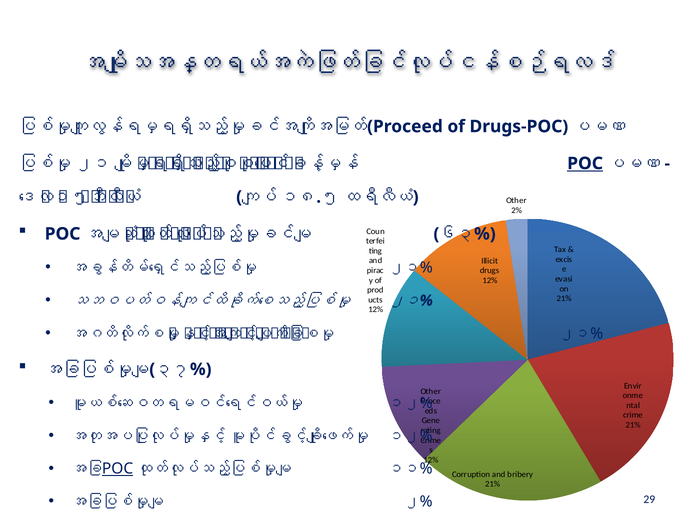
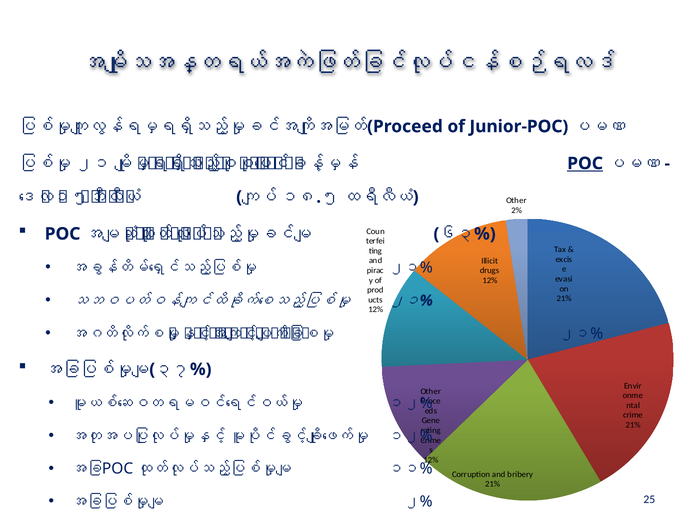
Drugs-POC: Drugs-POC -> Junior-POC
POC at (118, 469) underline: present -> none
29: 29 -> 25
